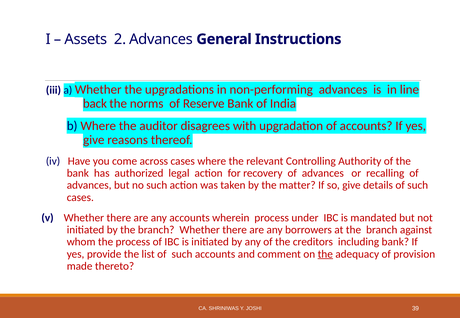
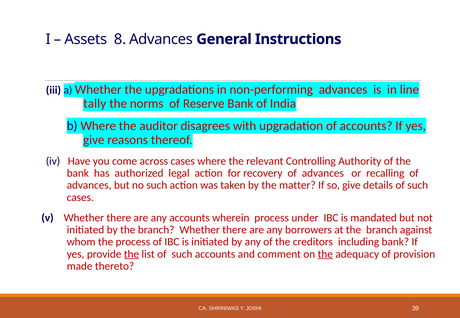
2: 2 -> 8
back: back -> tally
the at (131, 254) underline: none -> present
